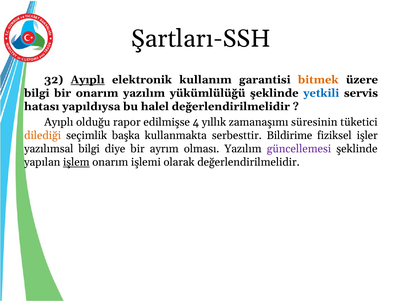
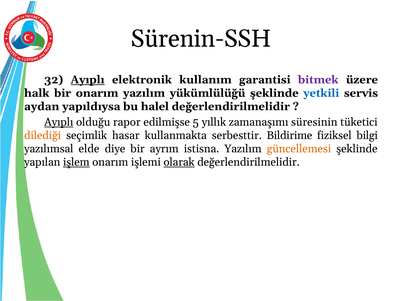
Şartları-SSH: Şartları-SSH -> Sürenin-SSH
bitmek colour: orange -> purple
bilgi at (37, 93): bilgi -> halk
hatası: hatası -> aydan
Ayıplı at (59, 122) underline: none -> present
4: 4 -> 5
başka: başka -> hasar
işler: işler -> bilgi
yazılımsal bilgi: bilgi -> elde
olması: olması -> istisna
güncellemesi colour: purple -> orange
olarak underline: none -> present
